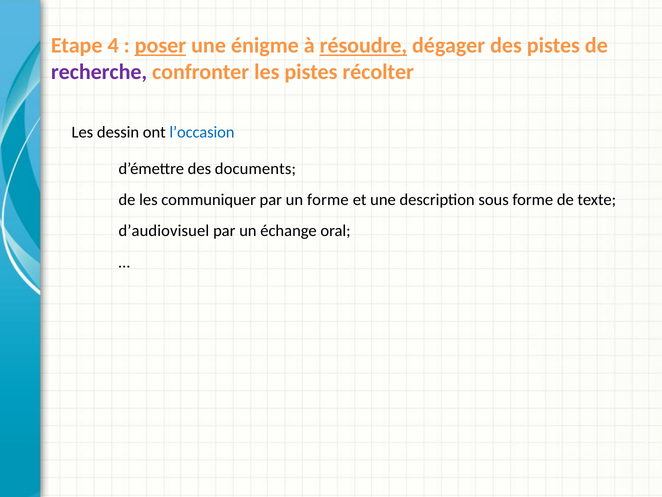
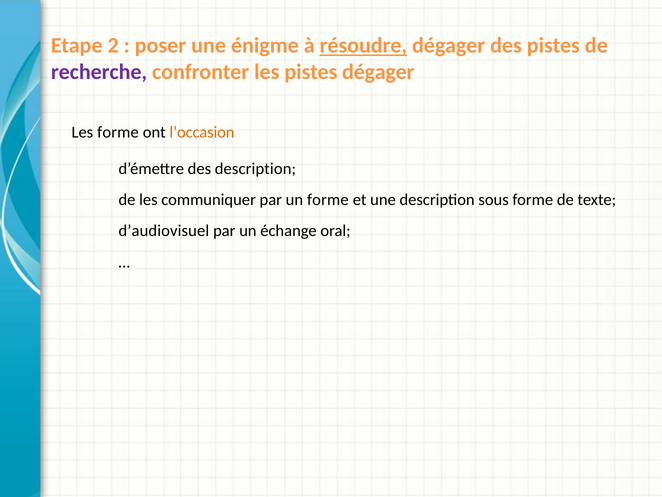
4: 4 -> 2
poser underline: present -> none
pistes récolter: récolter -> dégager
Les dessin: dessin -> forme
l’occasion colour: blue -> orange
des documents: documents -> description
